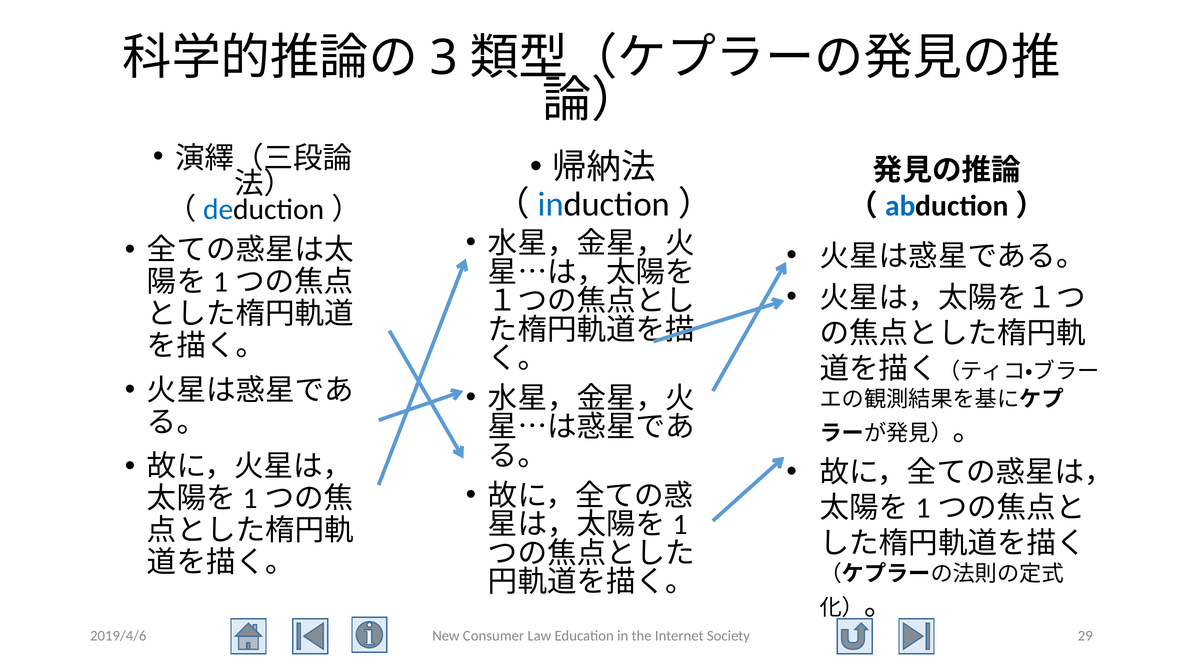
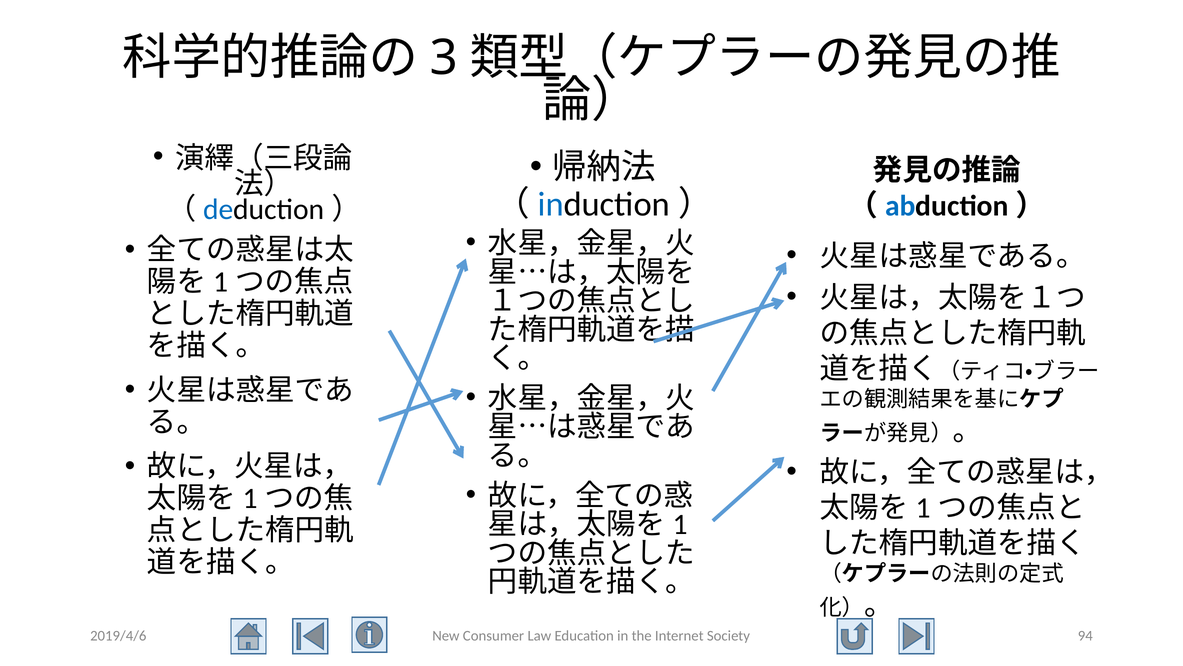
29: 29 -> 94
